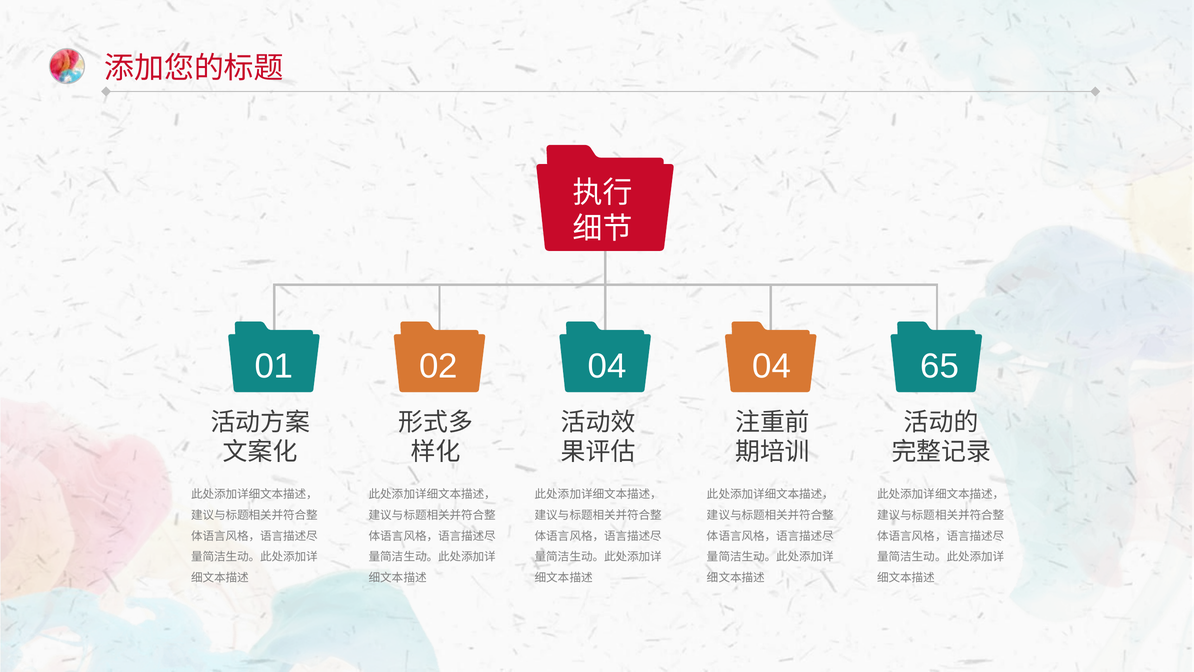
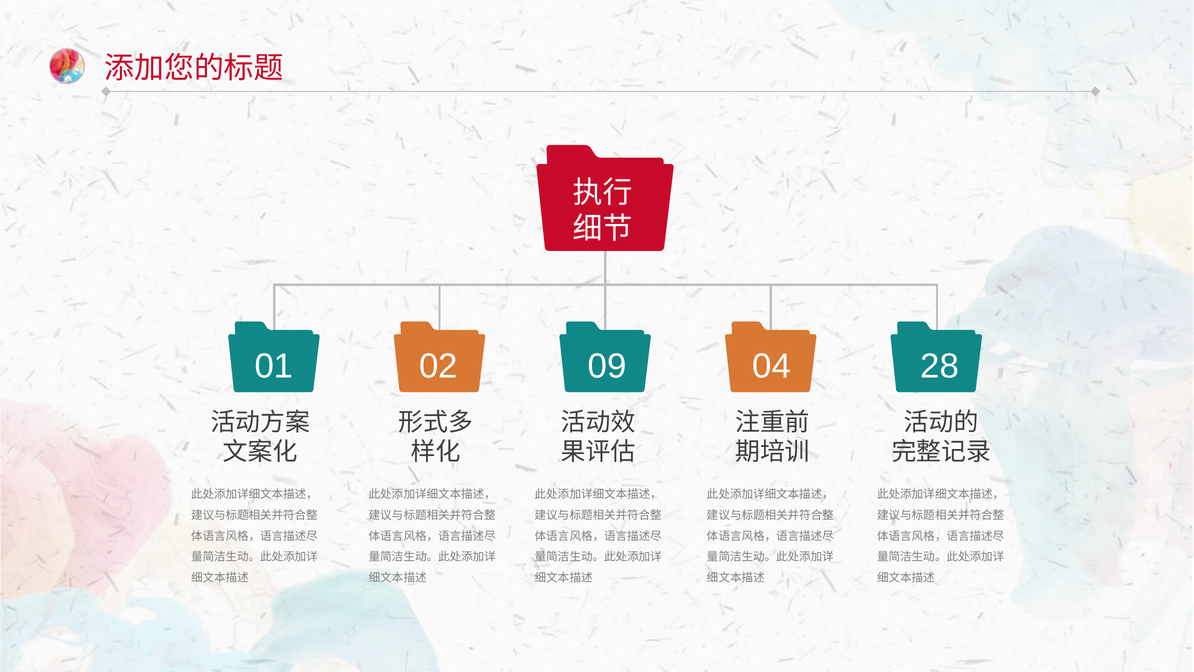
02 04: 04 -> 09
65: 65 -> 28
